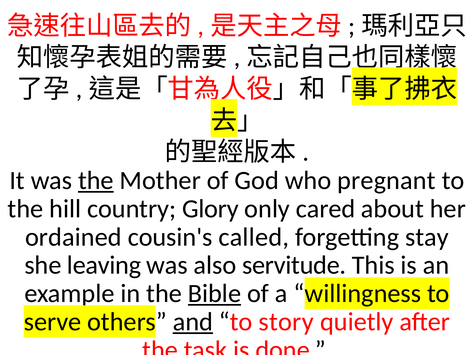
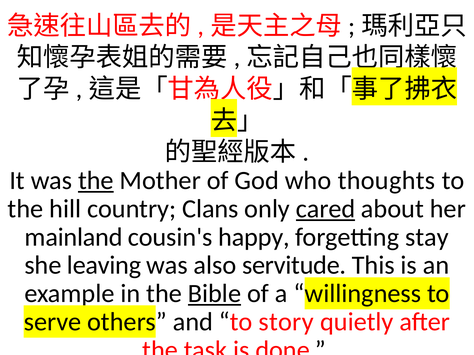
pregnant: pregnant -> thoughts
Glory: Glory -> Clans
cared underline: none -> present
ordained: ordained -> mainland
called: called -> happy
and underline: present -> none
